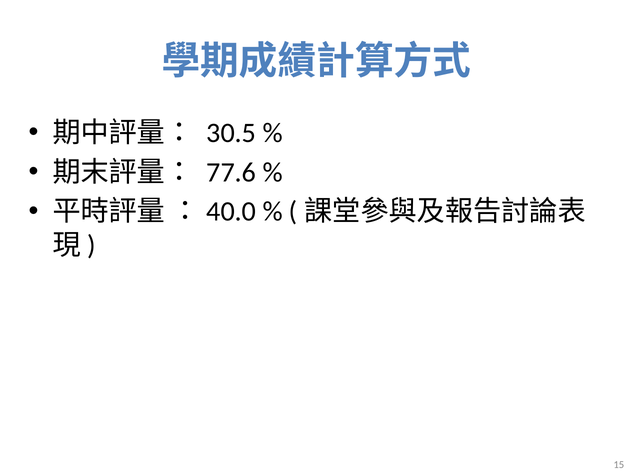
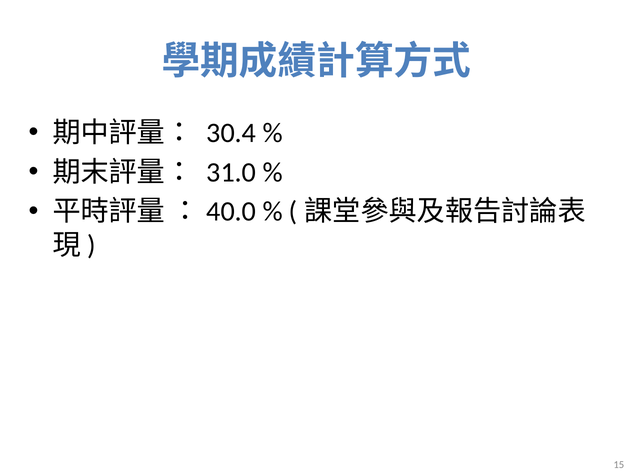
30.5: 30.5 -> 30.4
77.6: 77.6 -> 31.0
